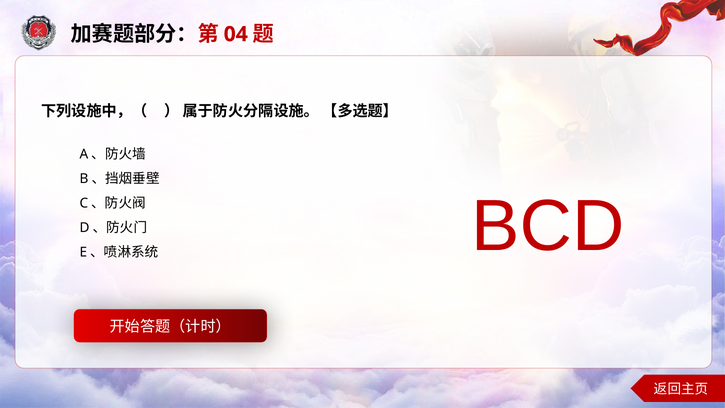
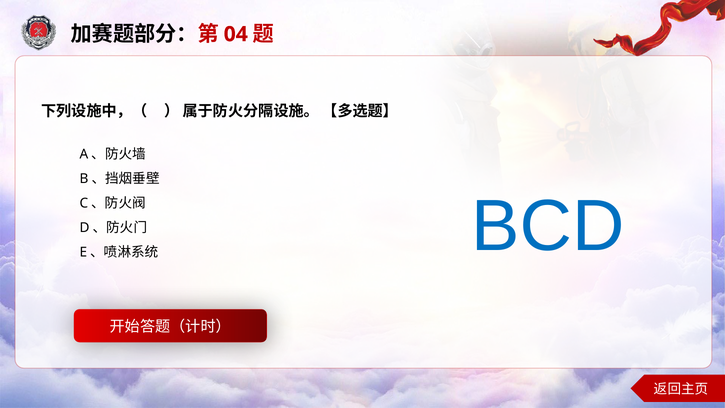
BCD colour: red -> blue
